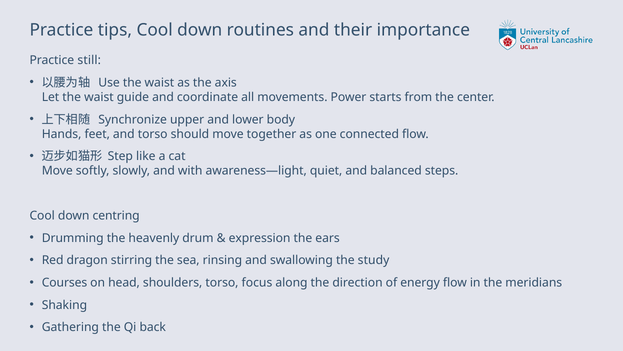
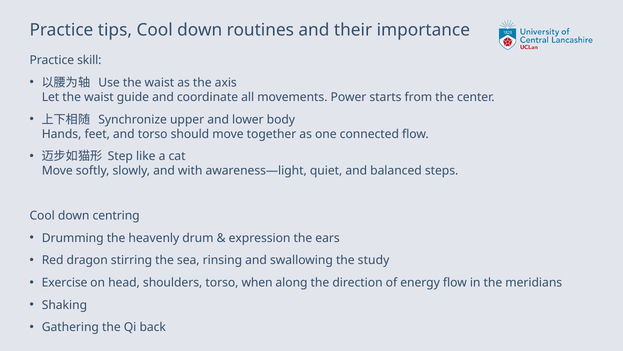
still: still -> skill
Courses: Courses -> Exercise
focus: focus -> when
